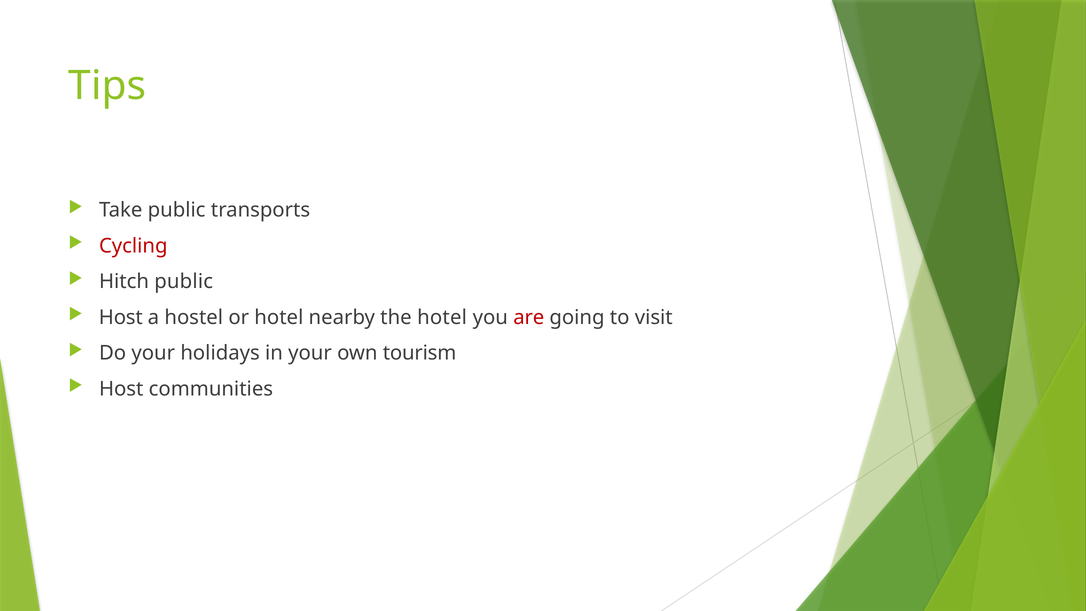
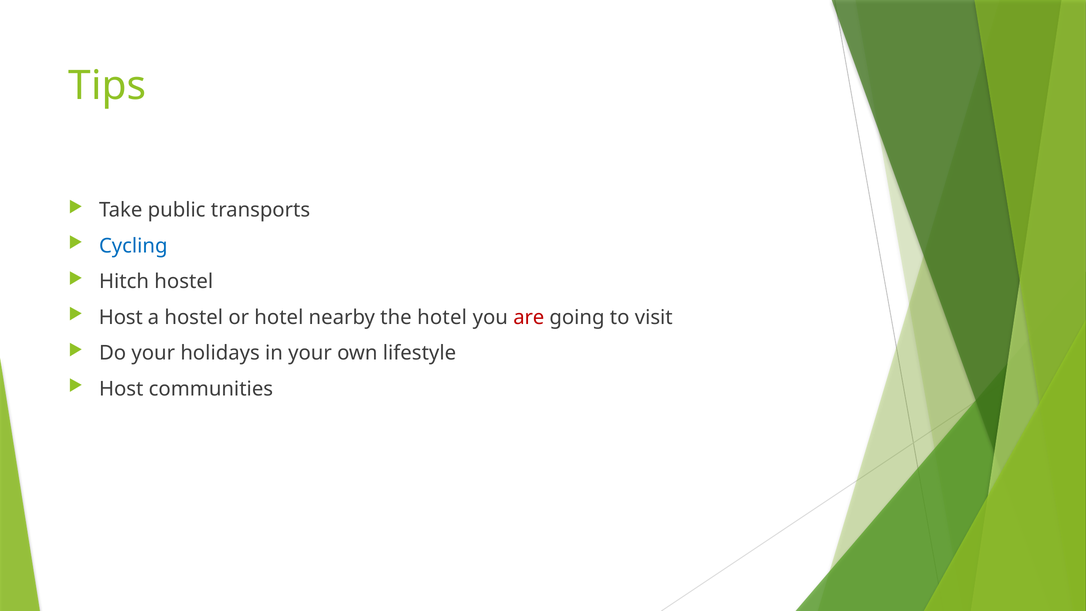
Cycling colour: red -> blue
Hitch public: public -> hostel
tourism: tourism -> lifestyle
